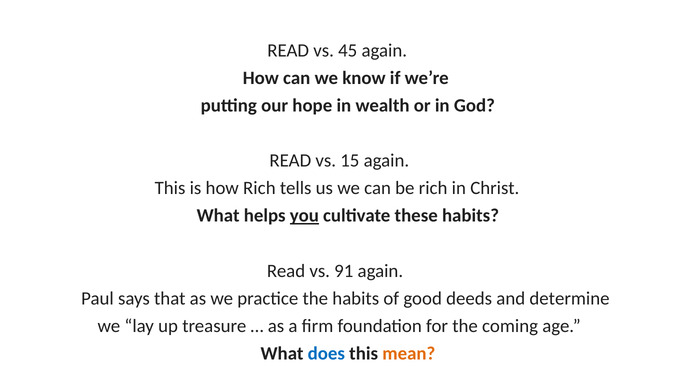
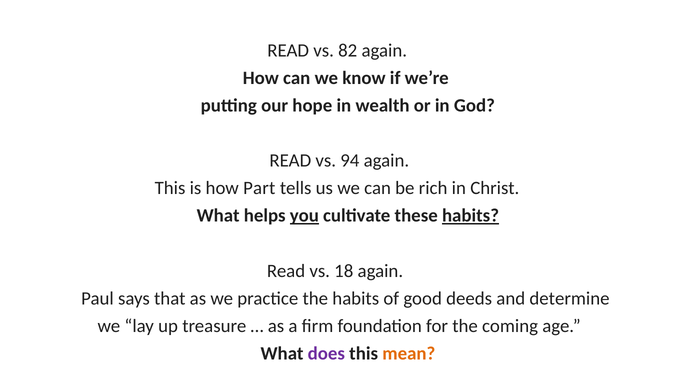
45: 45 -> 82
15: 15 -> 94
how Rich: Rich -> Part
habits at (470, 216) underline: none -> present
91: 91 -> 18
does colour: blue -> purple
